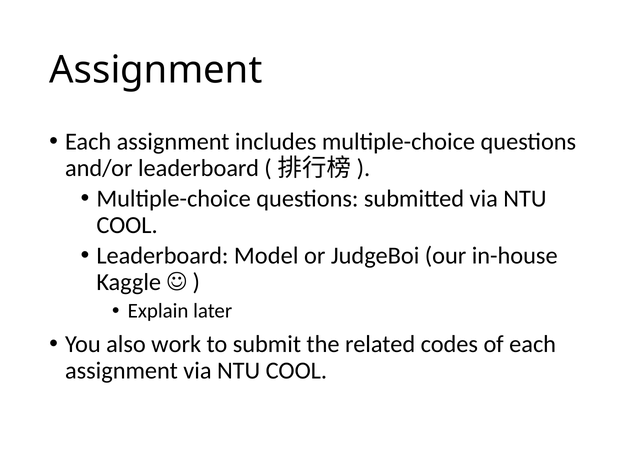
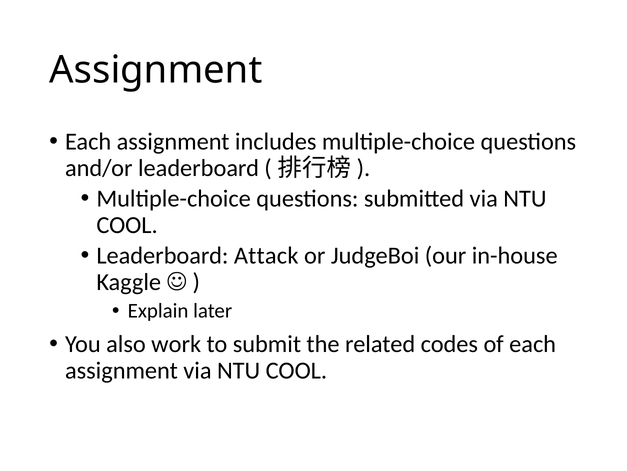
Model: Model -> Attack
